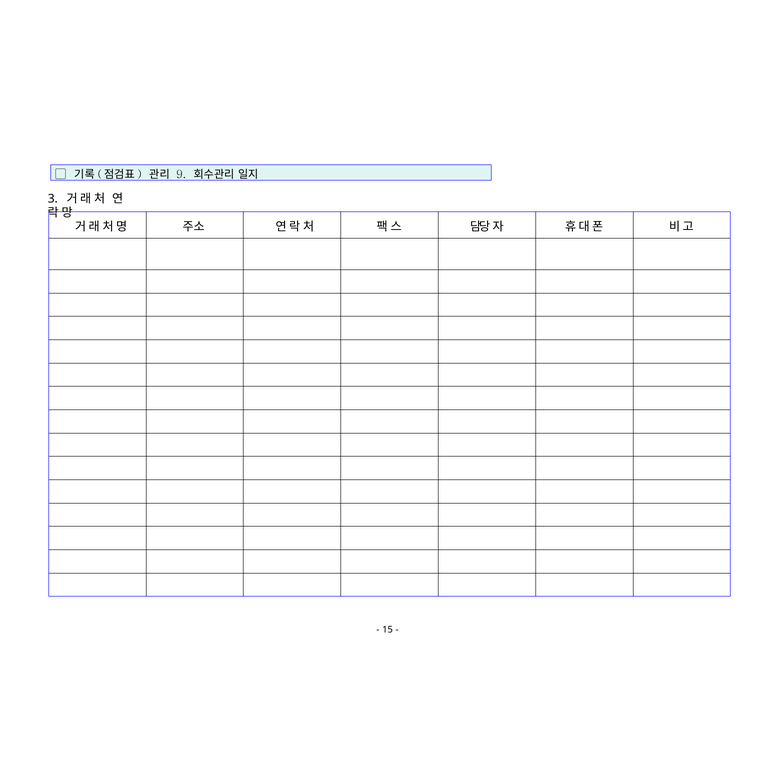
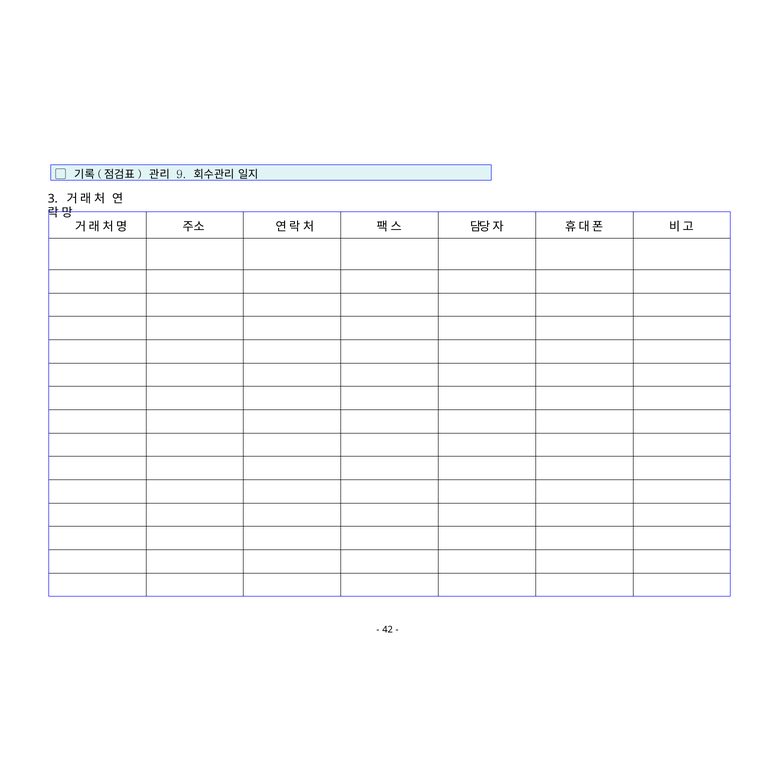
15: 15 -> 42
